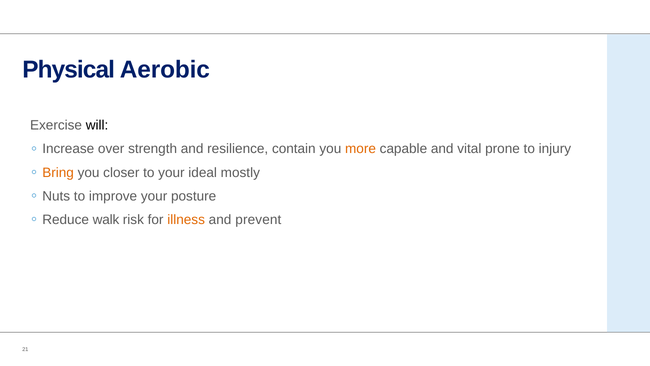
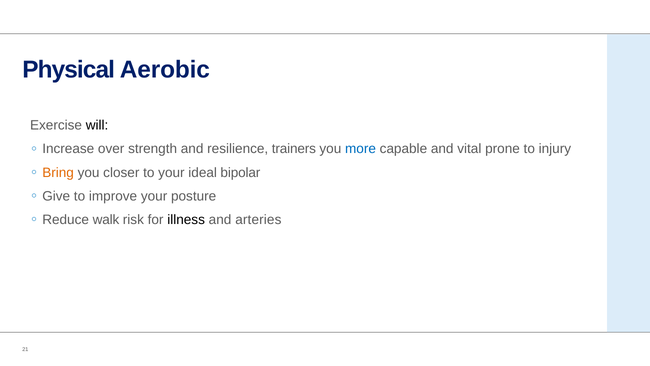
contain: contain -> trainers
more colour: orange -> blue
mostly: mostly -> bipolar
Nuts: Nuts -> Give
illness colour: orange -> black
prevent: prevent -> arteries
